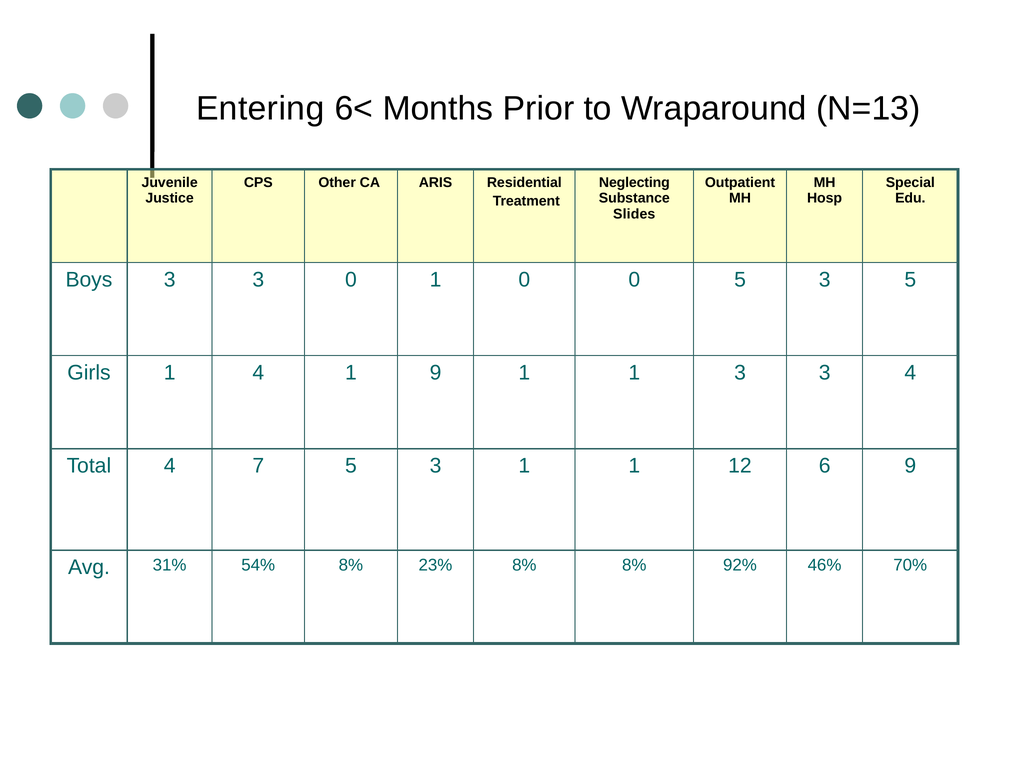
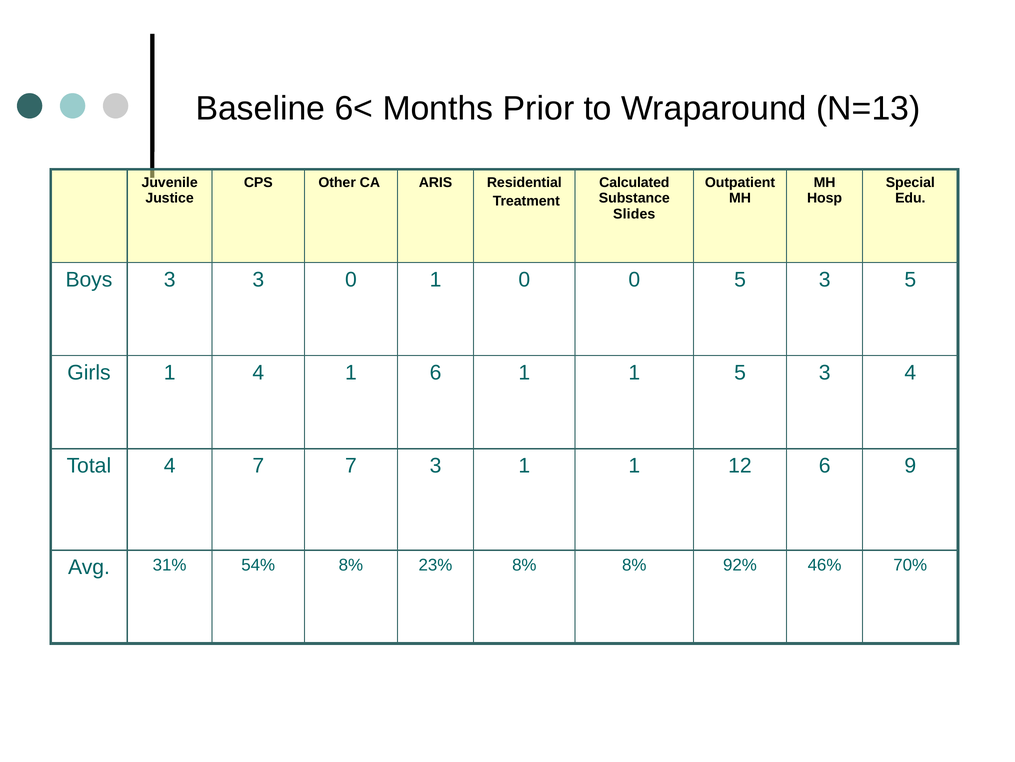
Entering: Entering -> Baseline
Neglecting: Neglecting -> Calculated
1 9: 9 -> 6
1 3: 3 -> 5
7 5: 5 -> 7
